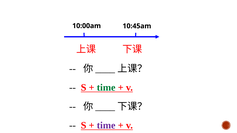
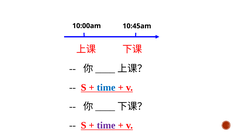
time at (106, 88) colour: green -> blue
